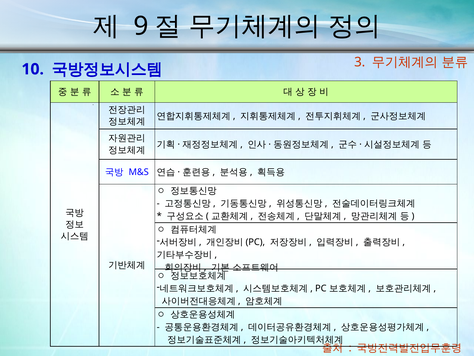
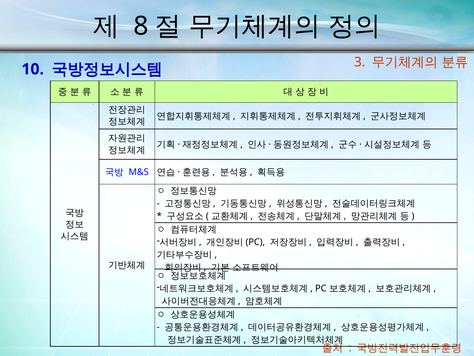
9: 9 -> 8
